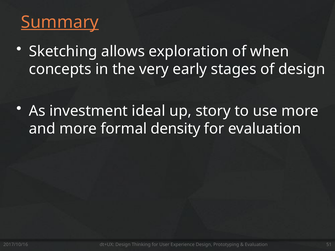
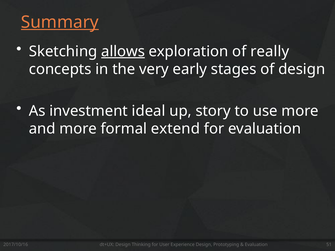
allows underline: none -> present
when: when -> really
density: density -> extend
